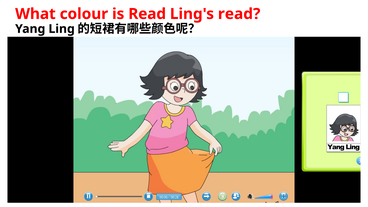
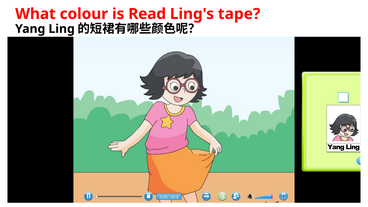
Ling's read: read -> tape
